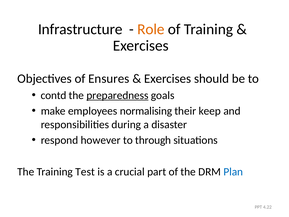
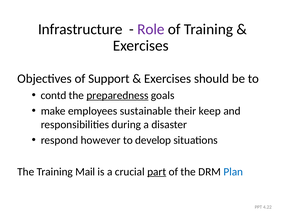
Role colour: orange -> purple
Ensures: Ensures -> Support
normalising: normalising -> sustainable
through: through -> develop
Test: Test -> Mail
part underline: none -> present
